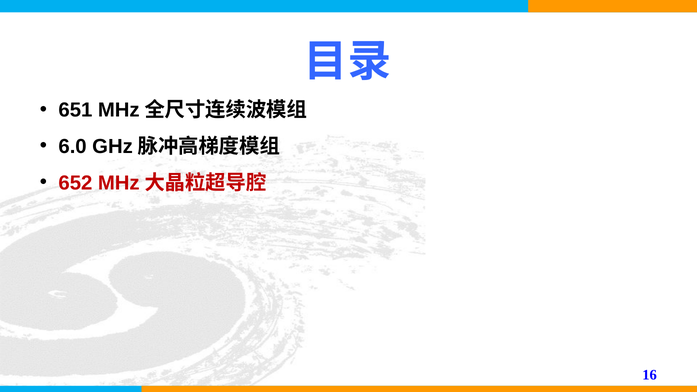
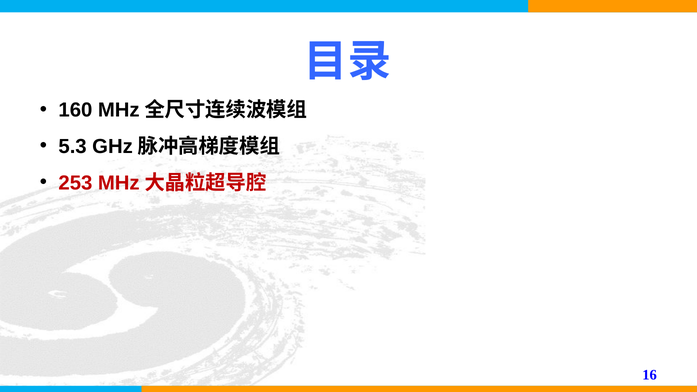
651: 651 -> 160
6.0: 6.0 -> 5.3
652: 652 -> 253
